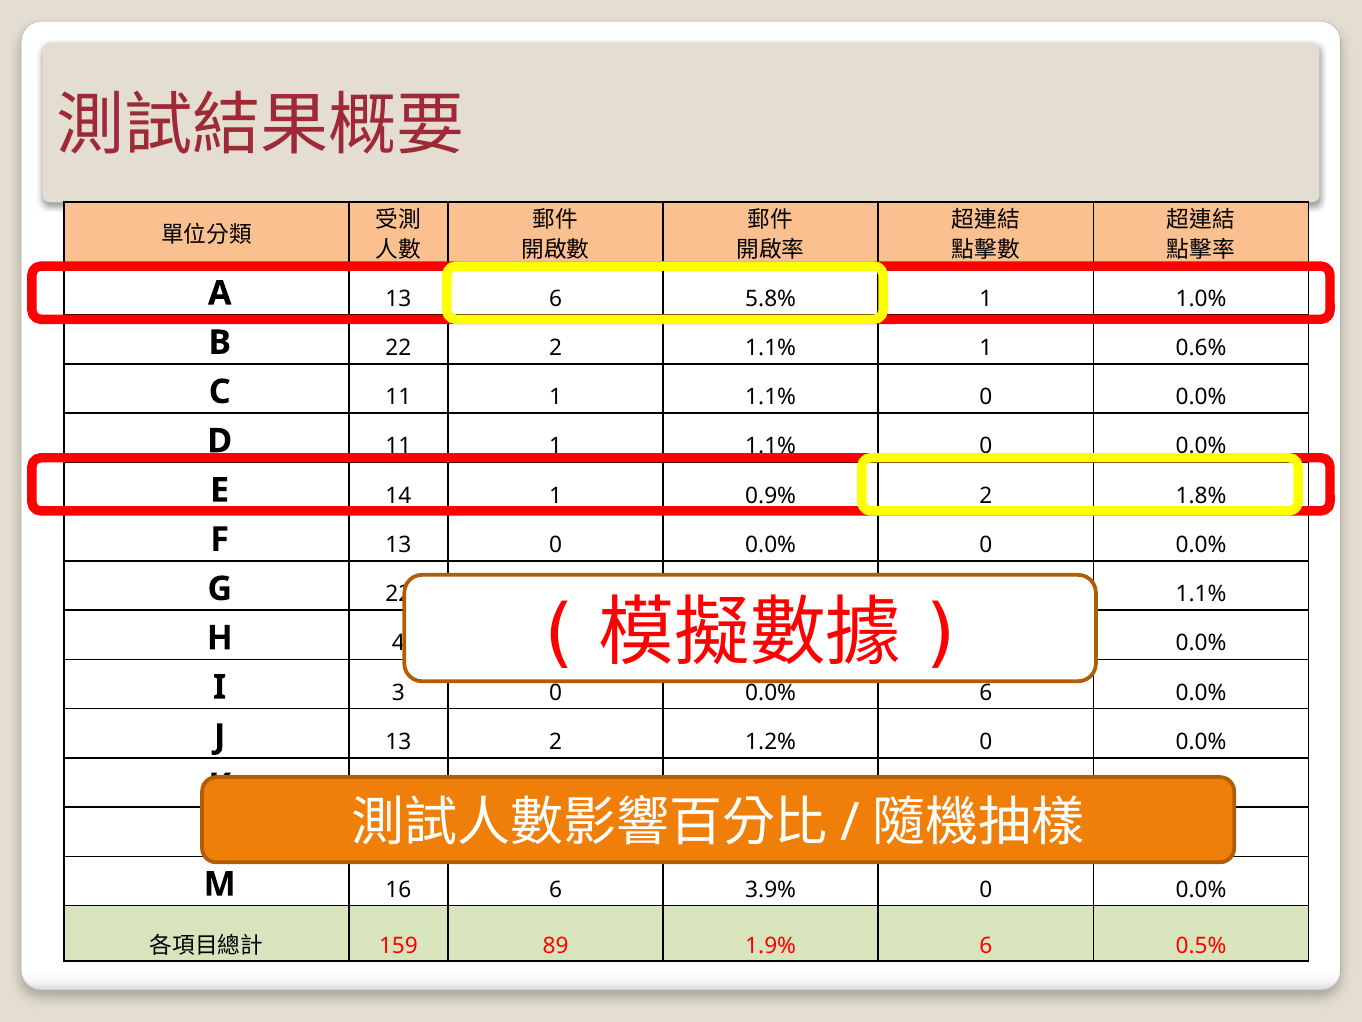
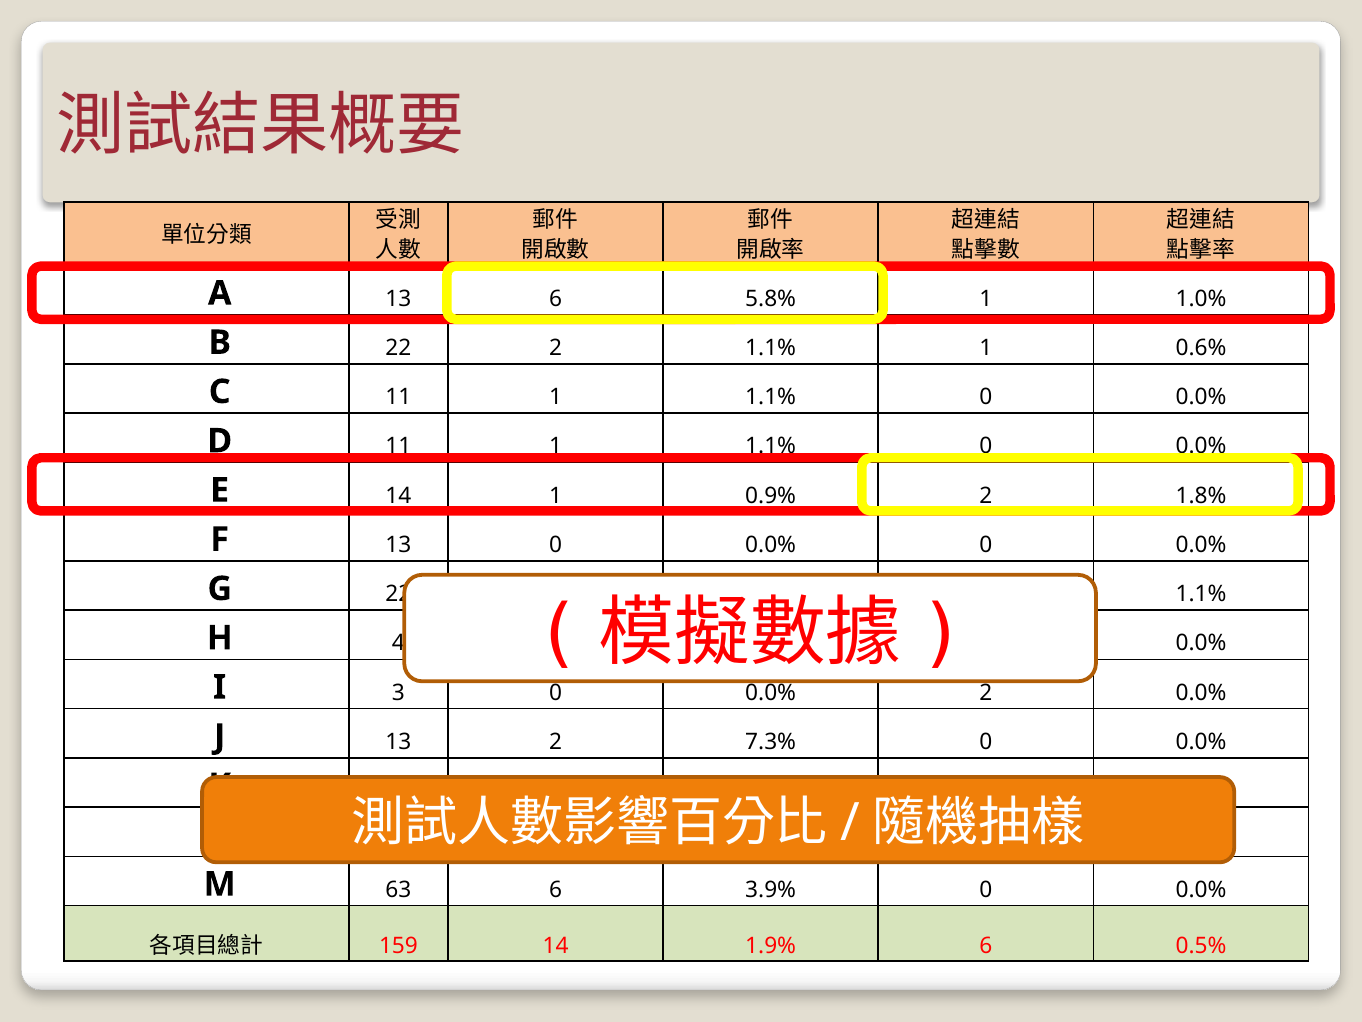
0.0% 6: 6 -> 2
1.2%: 1.2% -> 7.3%
16: 16 -> 63
159 89: 89 -> 14
